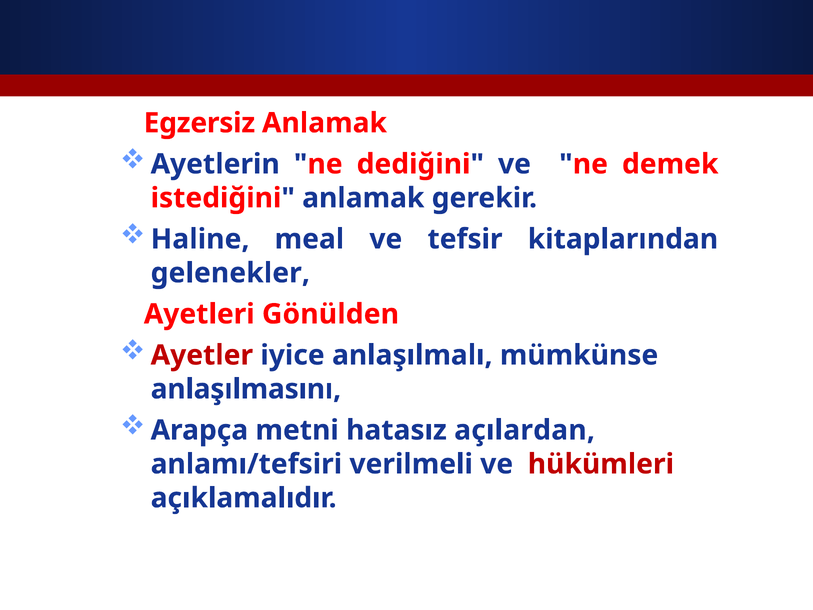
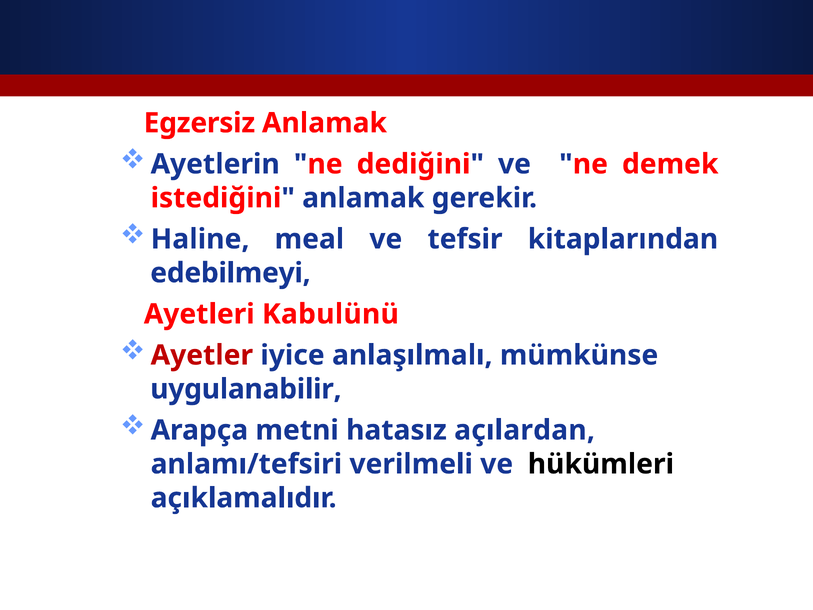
gelenekler: gelenekler -> edebilmeyi
Gönülden: Gönülden -> Kabulünü
anlaşılmasını: anlaşılmasını -> uygulanabilir
hükümleri colour: red -> black
